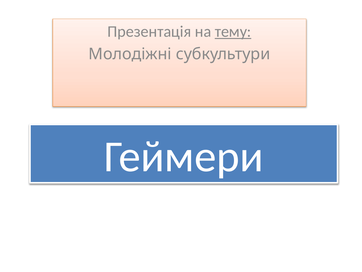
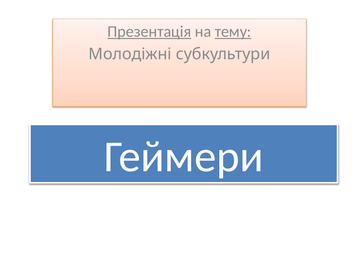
Презентація underline: none -> present
